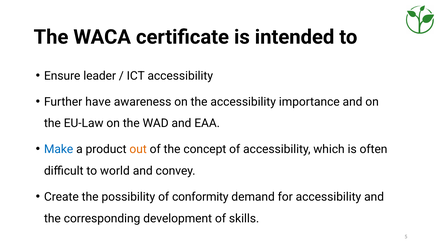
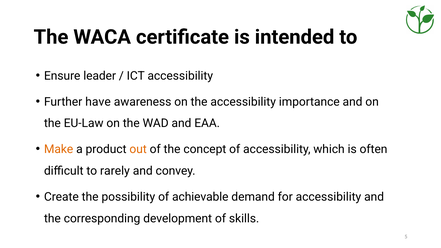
Make colour: blue -> orange
world: world -> rarely
conformity: conformity -> achievable
